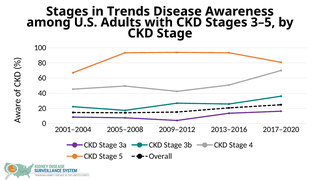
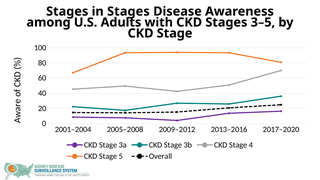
in Trends: Trends -> Stages
